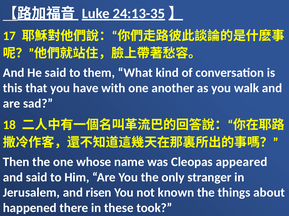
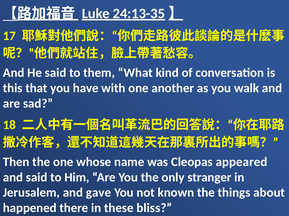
risen: risen -> gave
took: took -> bliss
